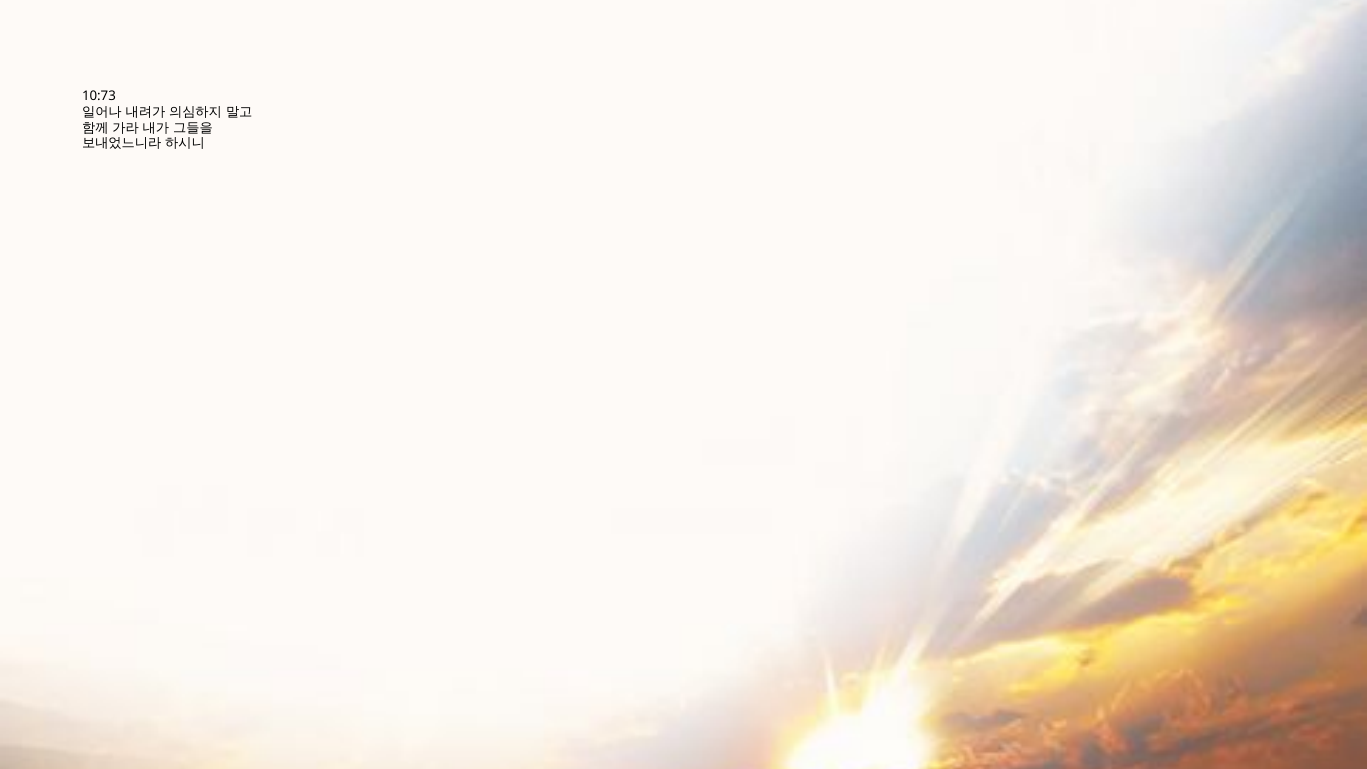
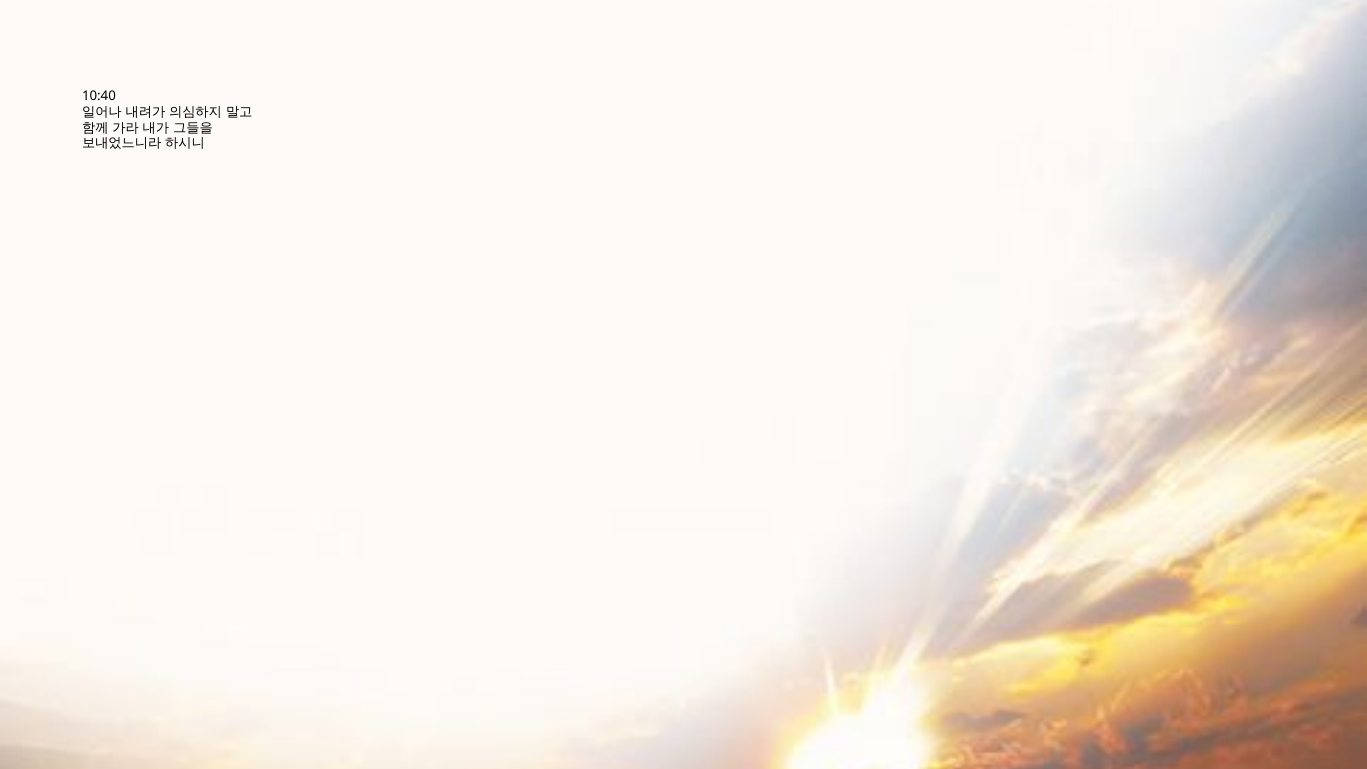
10:73: 10:73 -> 10:40
